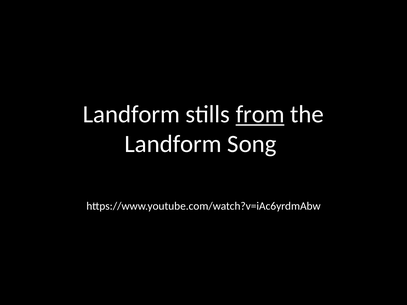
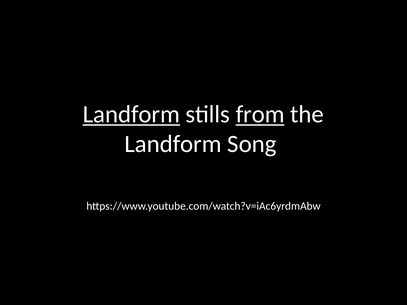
Landform at (131, 114) underline: none -> present
